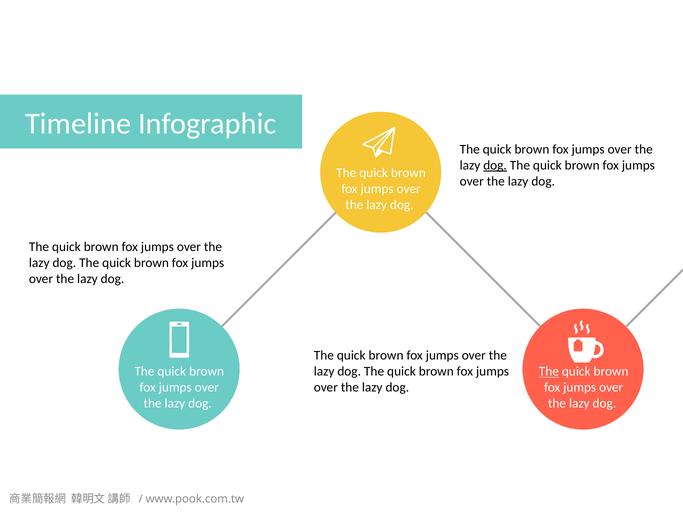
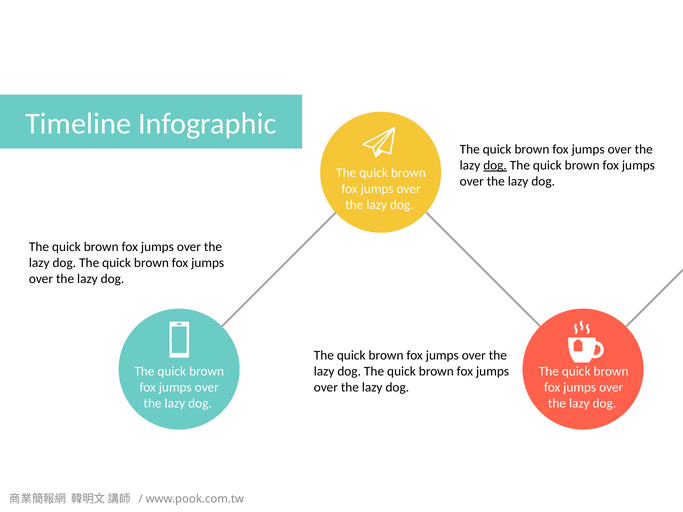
The at (549, 372) underline: present -> none
